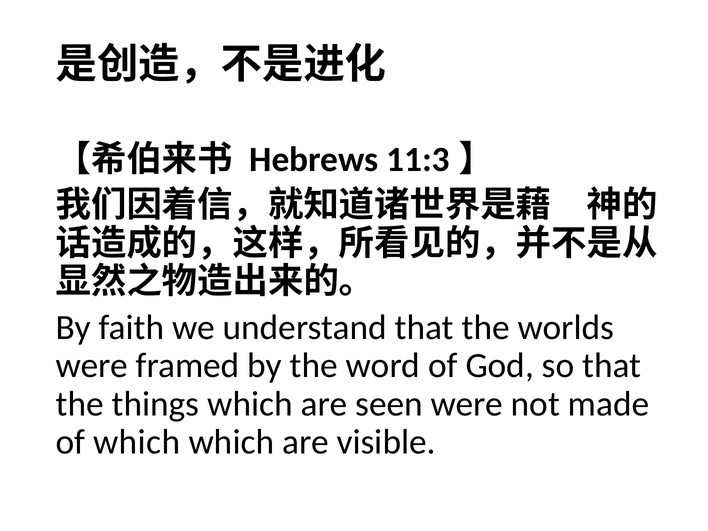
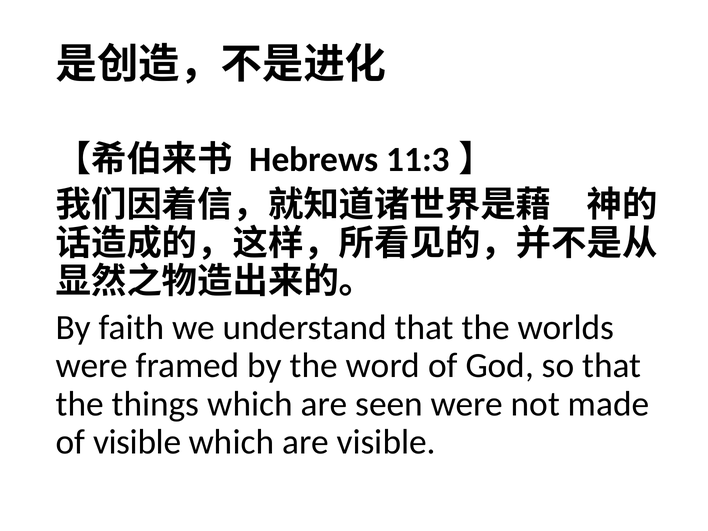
of which: which -> visible
